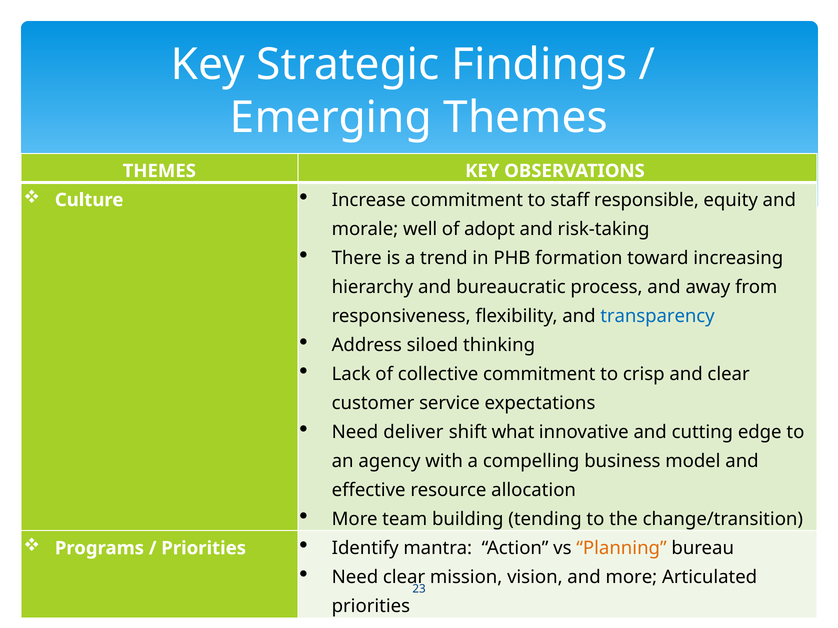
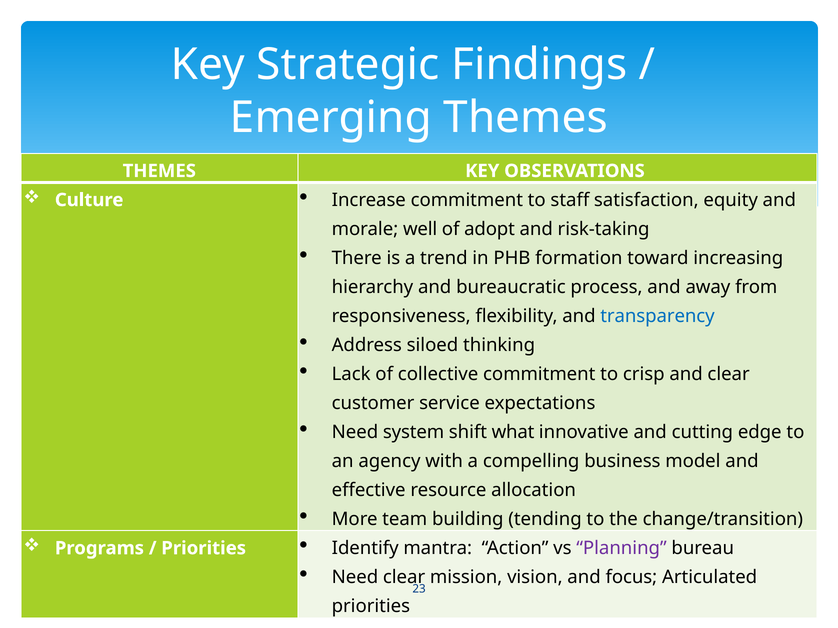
responsible: responsible -> satisfaction
deliver: deliver -> system
Planning colour: orange -> purple
and more: more -> focus
